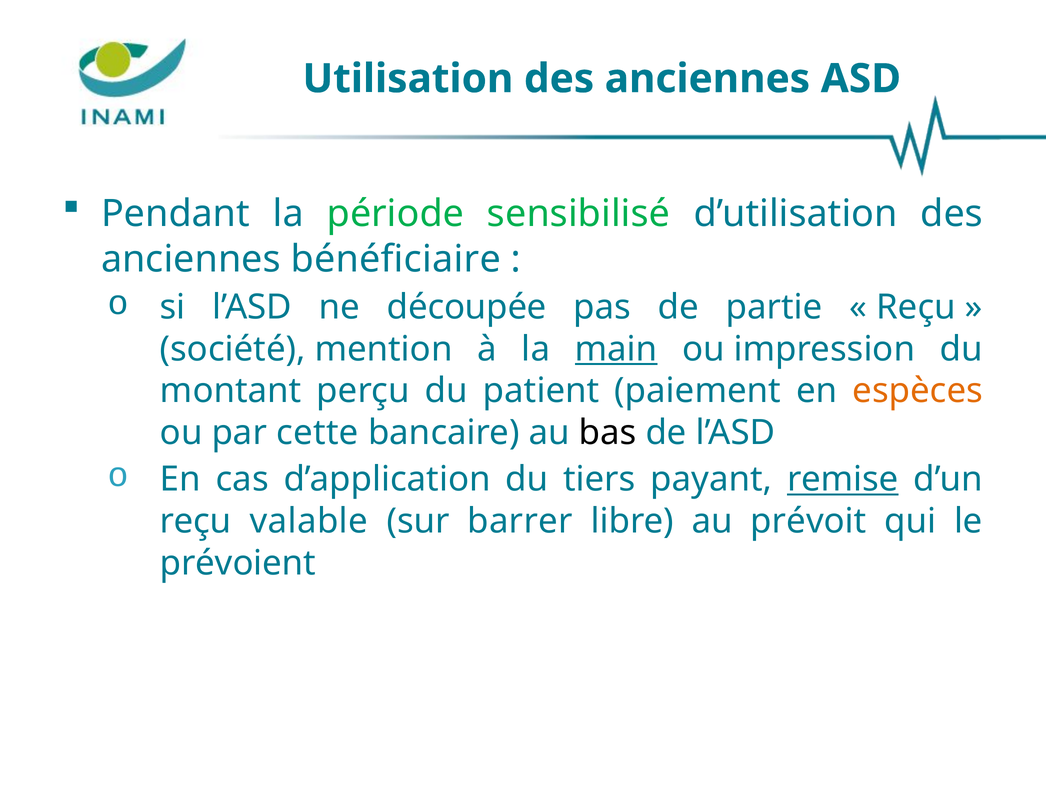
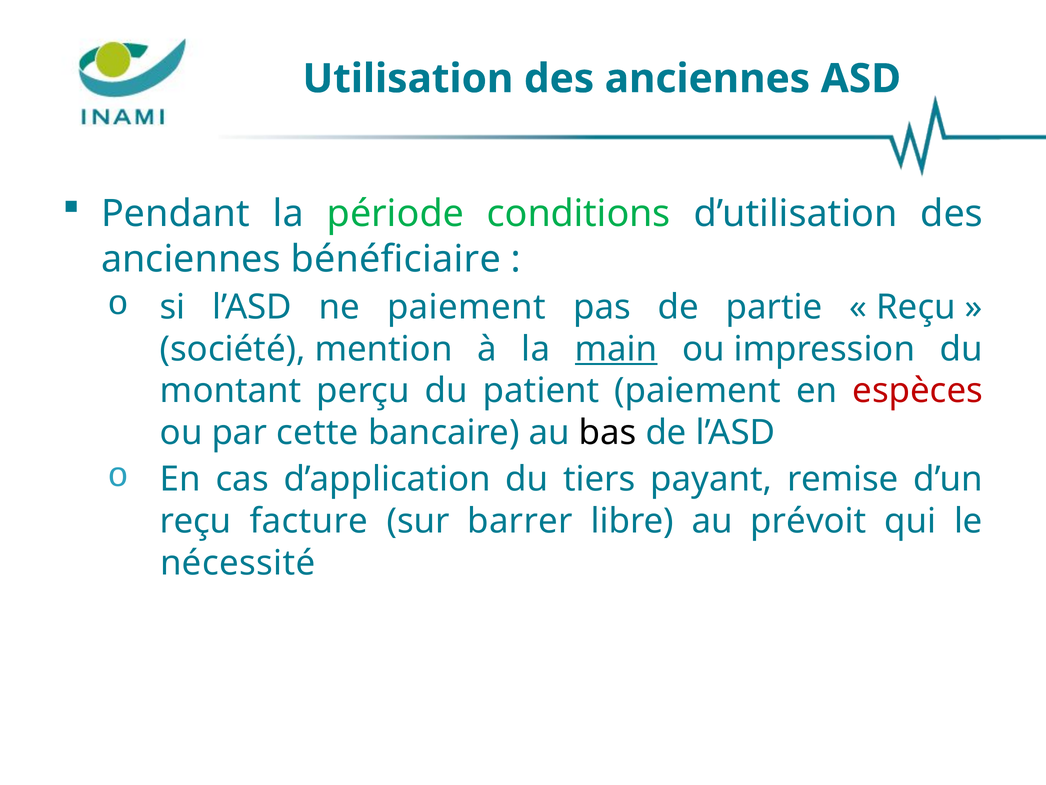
sensibilisé: sensibilisé -> conditions
ne découpée: découpée -> paiement
espèces colour: orange -> red
remise underline: present -> none
valable: valable -> facture
prévoient: prévoient -> nécessité
